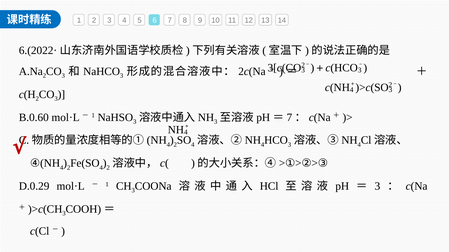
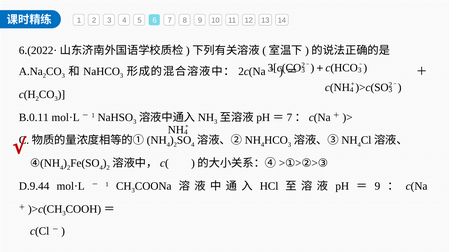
B.0.60: B.0.60 -> B.0.11
D.0.29: D.0.29 -> D.9.44
3 at (377, 187): 3 -> 9
